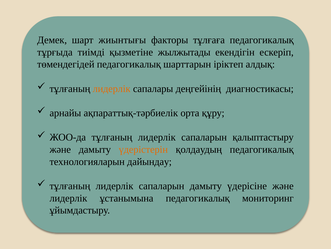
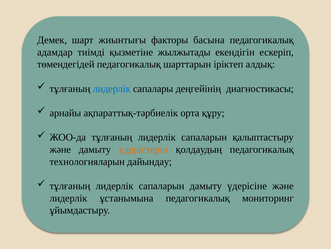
тұлғaғa: тұлғaғa -> басына
тұрғыдa: тұрғыдa -> адамдар
лидерлiк at (112, 88) colour: orange -> blue
